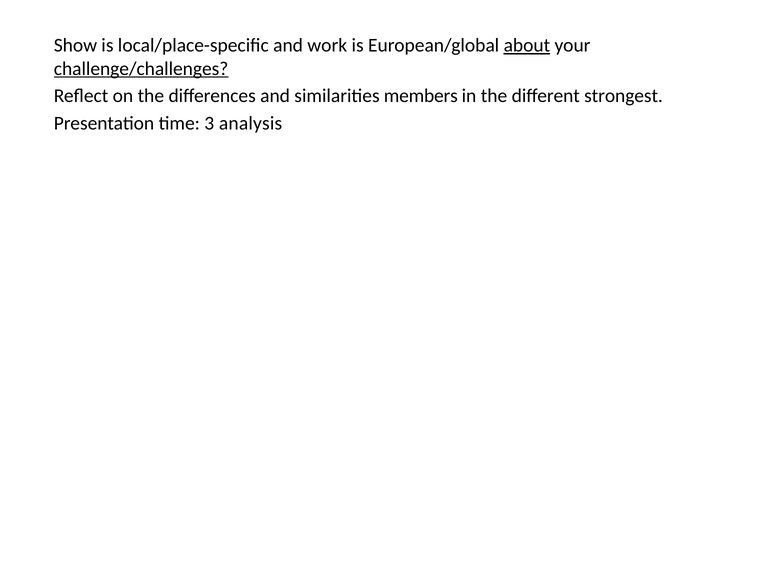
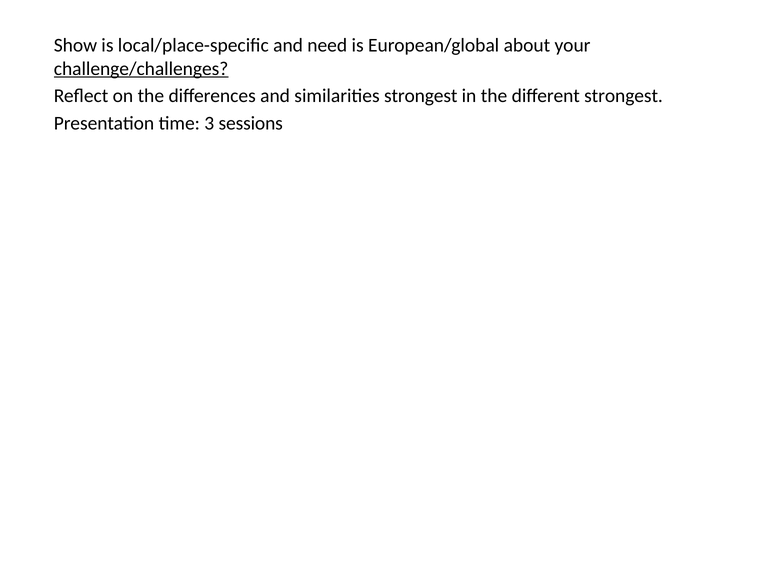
work: work -> need
about underline: present -> none
similarities members: members -> strongest
analysis: analysis -> sessions
